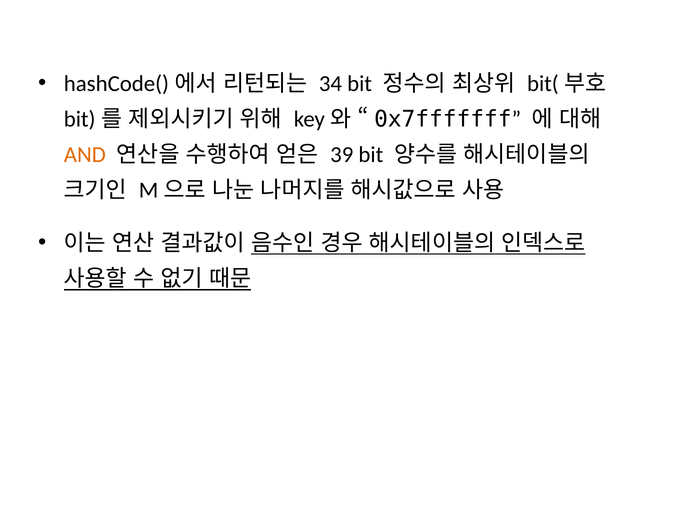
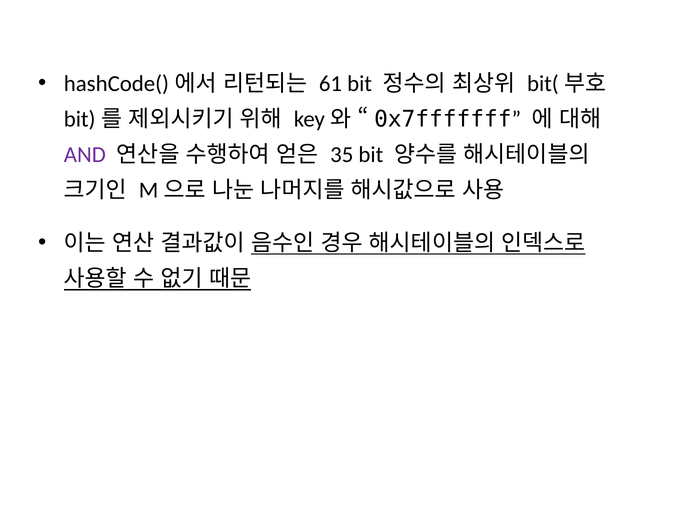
34: 34 -> 61
AND colour: orange -> purple
39: 39 -> 35
